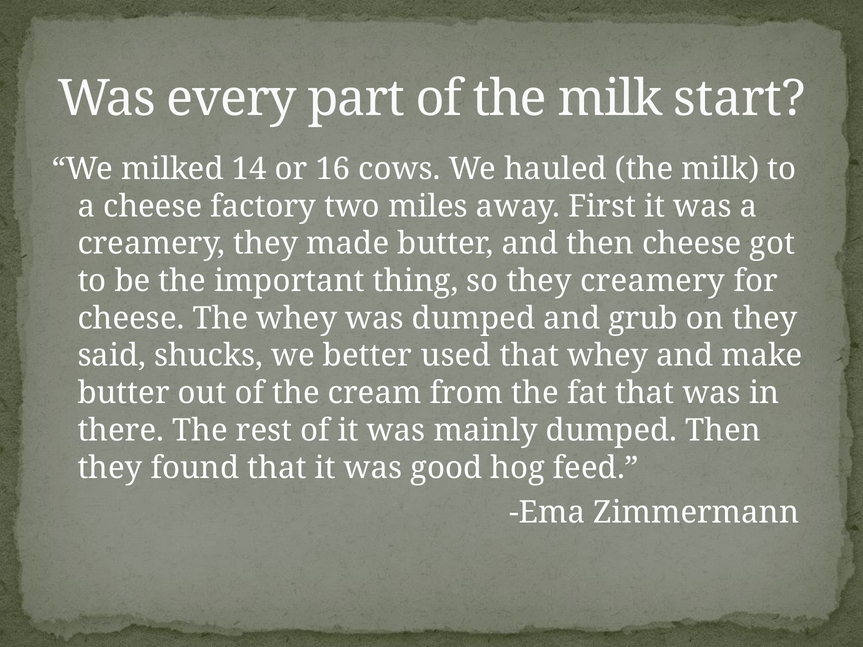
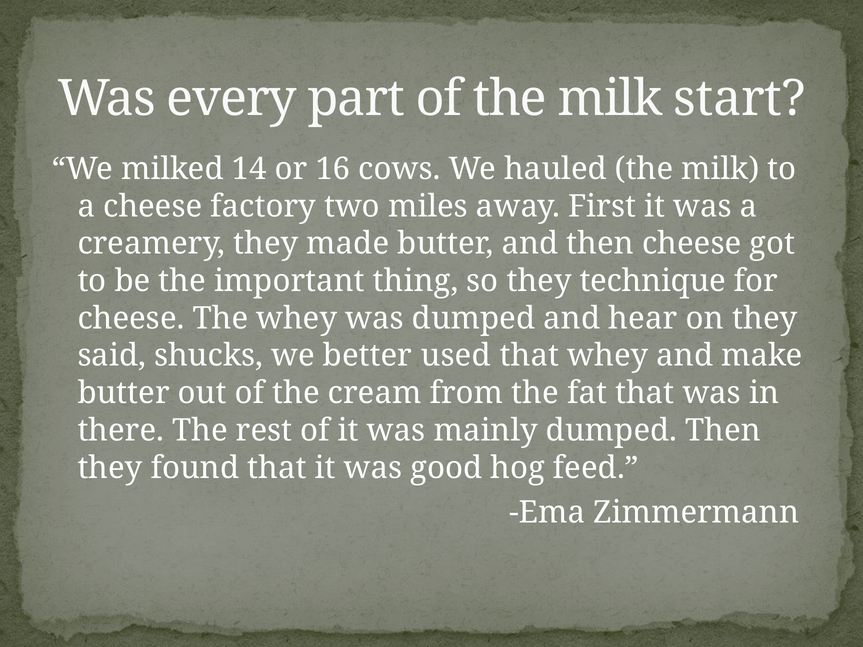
they creamery: creamery -> technique
grub: grub -> hear
